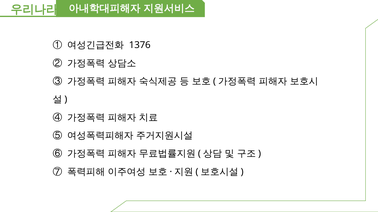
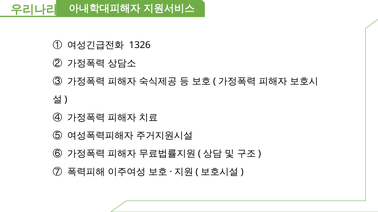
1376: 1376 -> 1326
